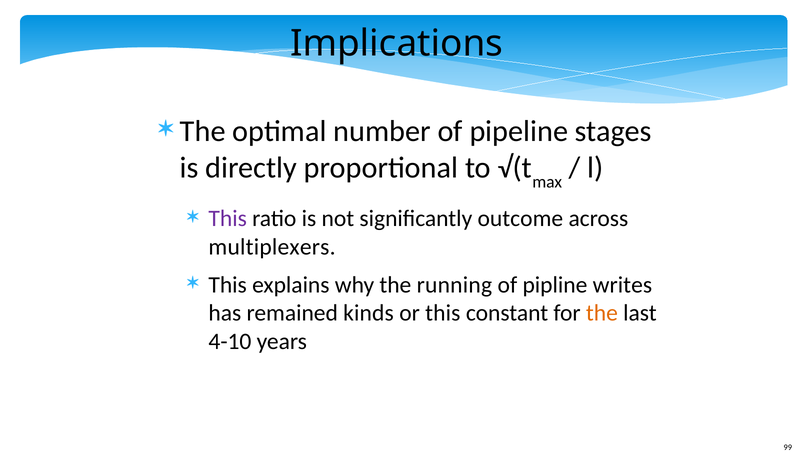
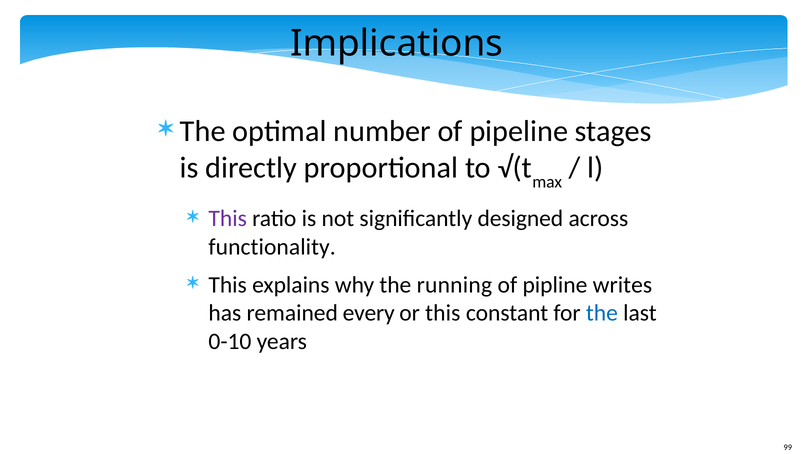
outcome: outcome -> designed
multiplexers: multiplexers -> functionality
kinds: kinds -> every
the at (602, 313) colour: orange -> blue
4-10: 4-10 -> 0-10
